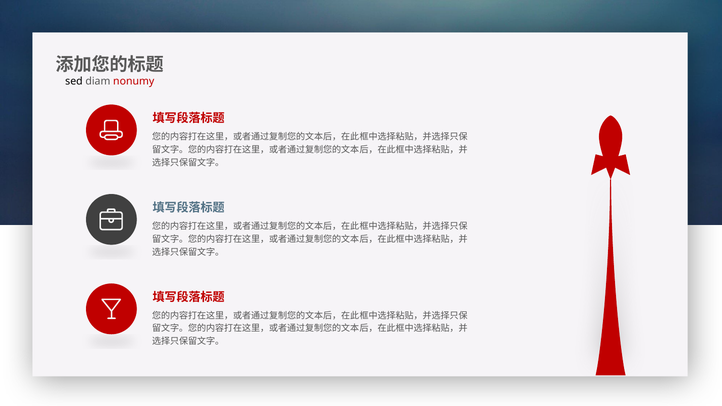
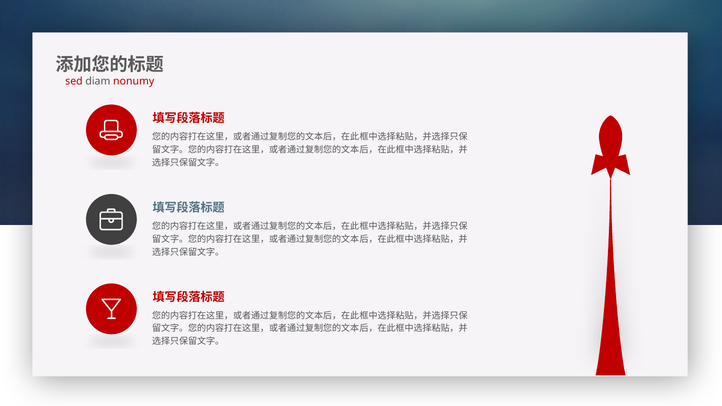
sed colour: black -> red
